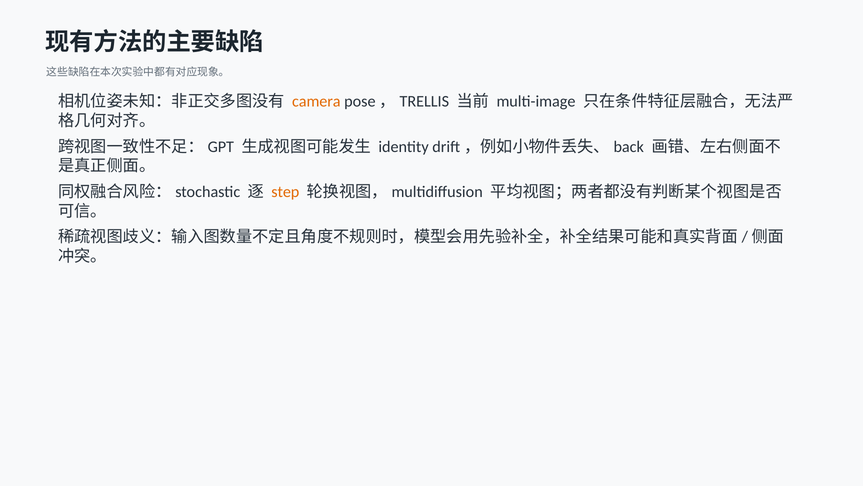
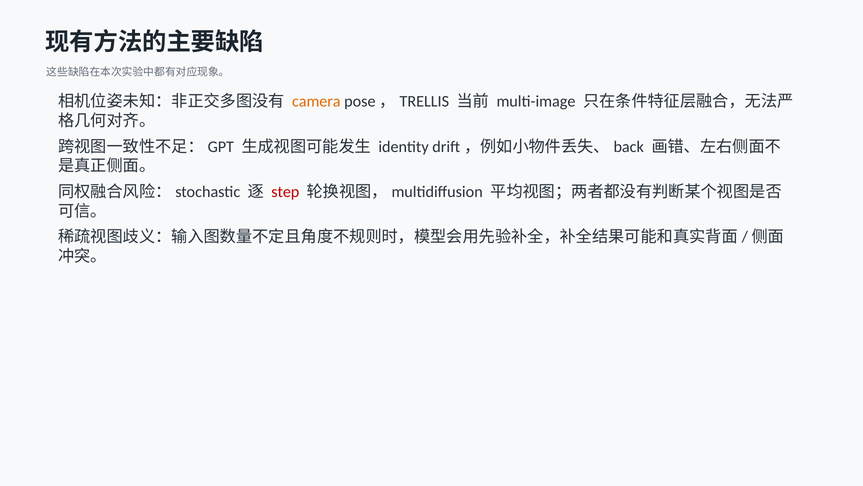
step colour: orange -> red
